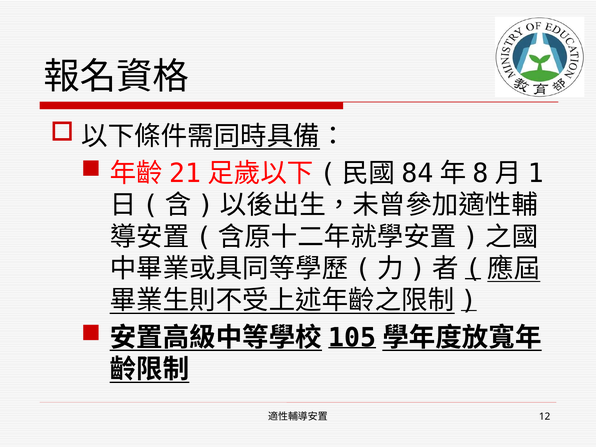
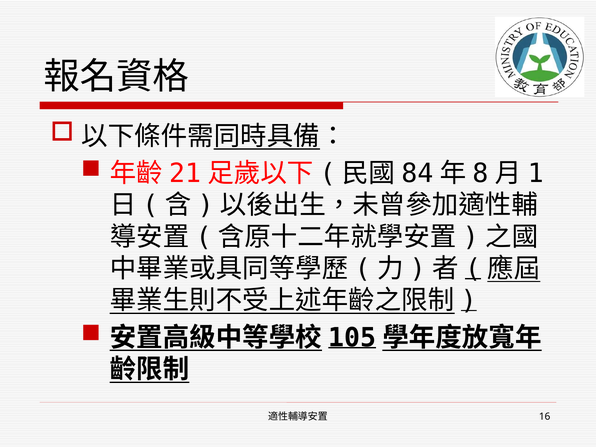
12: 12 -> 16
